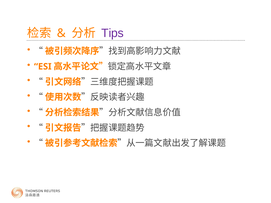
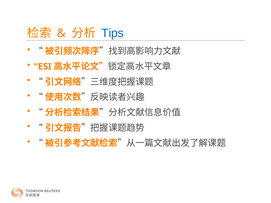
Tips colour: purple -> blue
